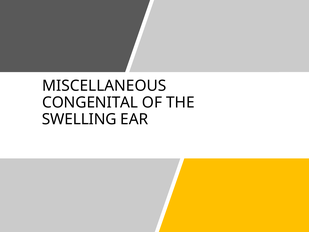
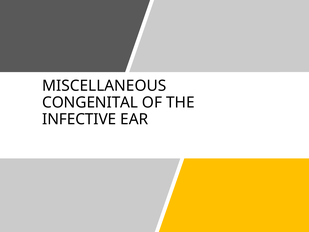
SWELLING: SWELLING -> INFECTIVE
